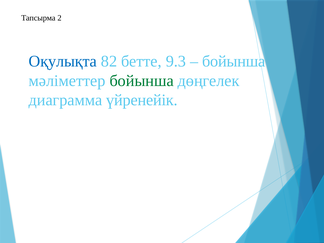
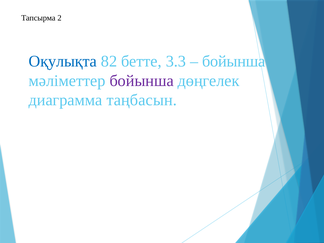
9.3: 9.3 -> 3.3
бойынша at (142, 81) colour: green -> purple
үйренейік: үйренейік -> таңбасын
